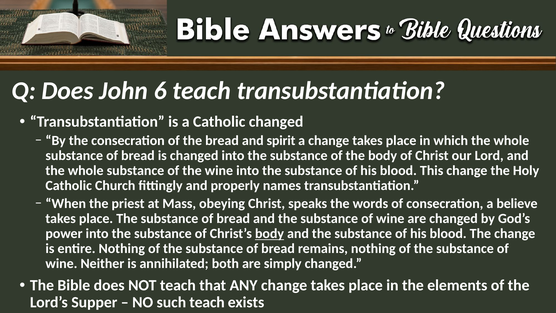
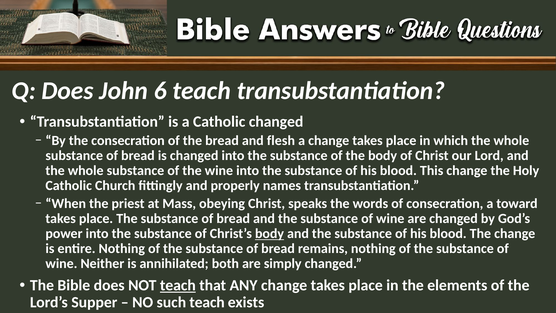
spirit: spirit -> flesh
believe: believe -> toward
teach at (178, 285) underline: none -> present
